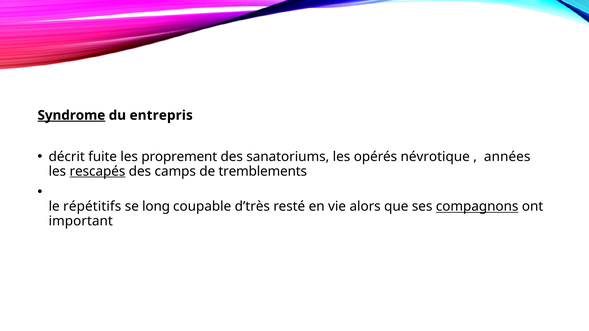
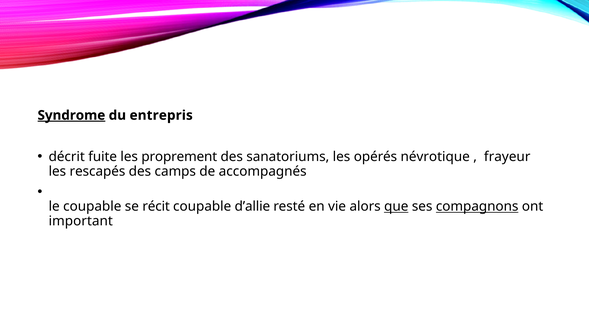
années: années -> frayeur
rescapés underline: present -> none
tremblements: tremblements -> accompagnés
le répétitifs: répétitifs -> coupable
long: long -> récit
d’très: d’très -> d’allie
que underline: none -> present
